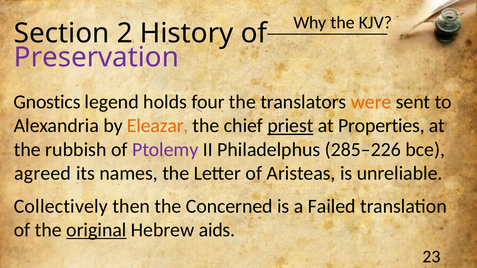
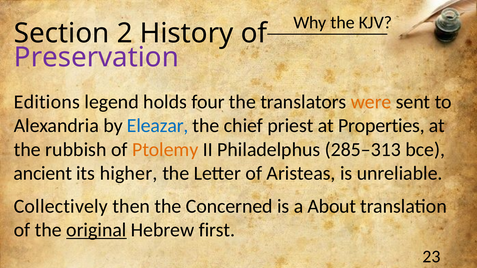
Gnostics: Gnostics -> Editions
Eleazar colour: orange -> blue
priest underline: present -> none
Ptolemy colour: purple -> orange
285–226: 285–226 -> 285–313
agreed: agreed -> ancient
names: names -> higher
Failed: Failed -> About
aids: aids -> first
